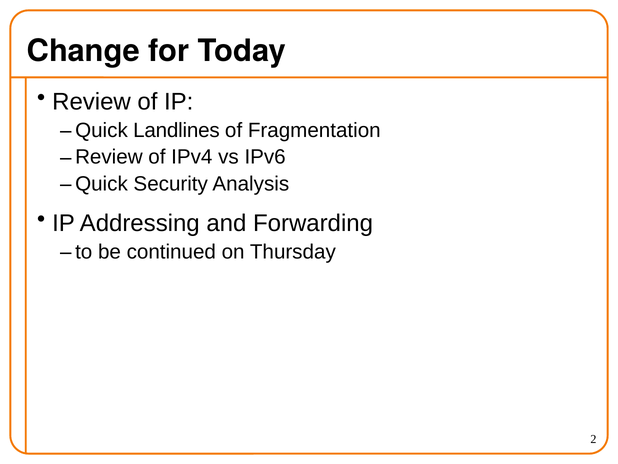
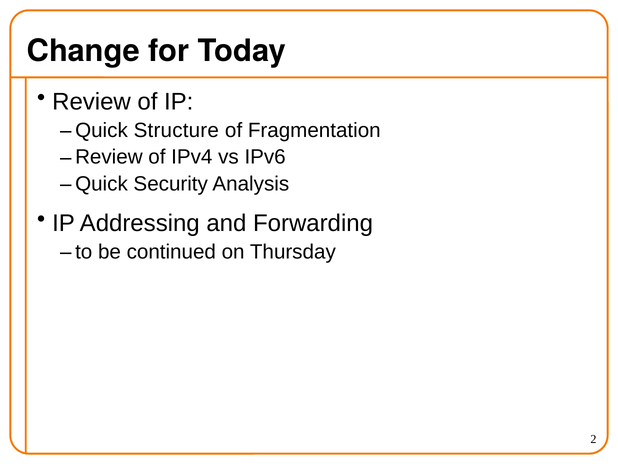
Landlines: Landlines -> Structure
